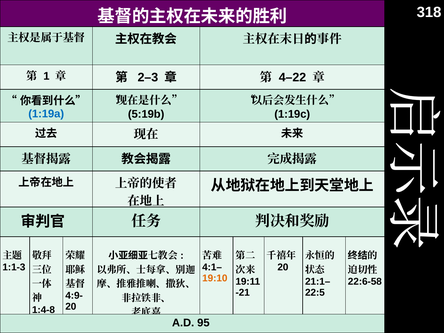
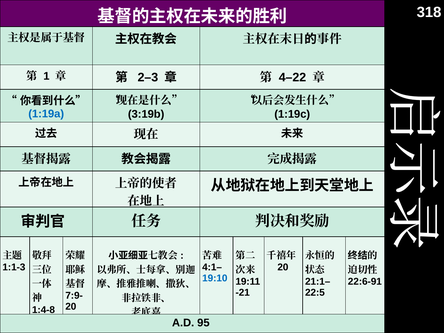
5:19b: 5:19b -> 3:19b
19:10 colour: orange -> blue
22:6-58: 22:6-58 -> 22:6-91
4:9-: 4:9- -> 7:9-
